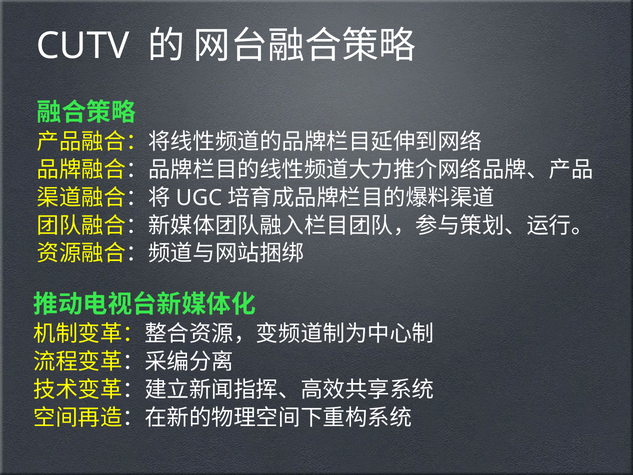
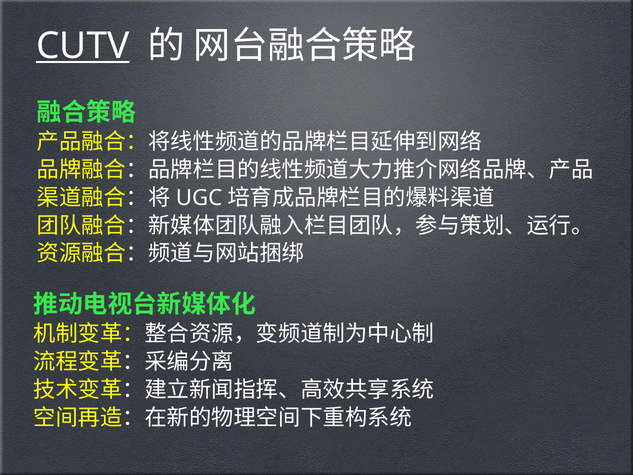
CUTV underline: none -> present
